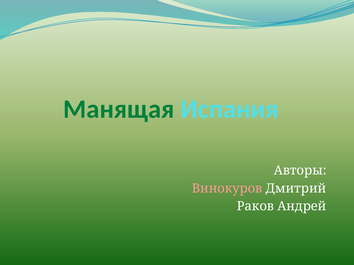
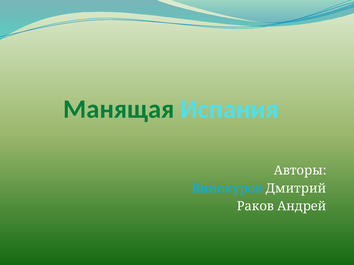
Винокуров colour: pink -> light blue
